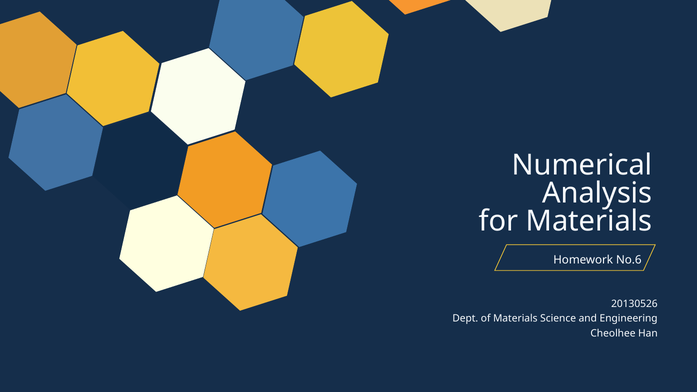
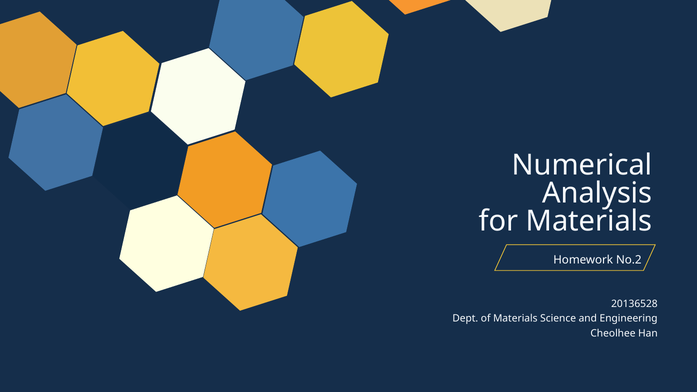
No.6: No.6 -> No.2
20130526: 20130526 -> 20136528
